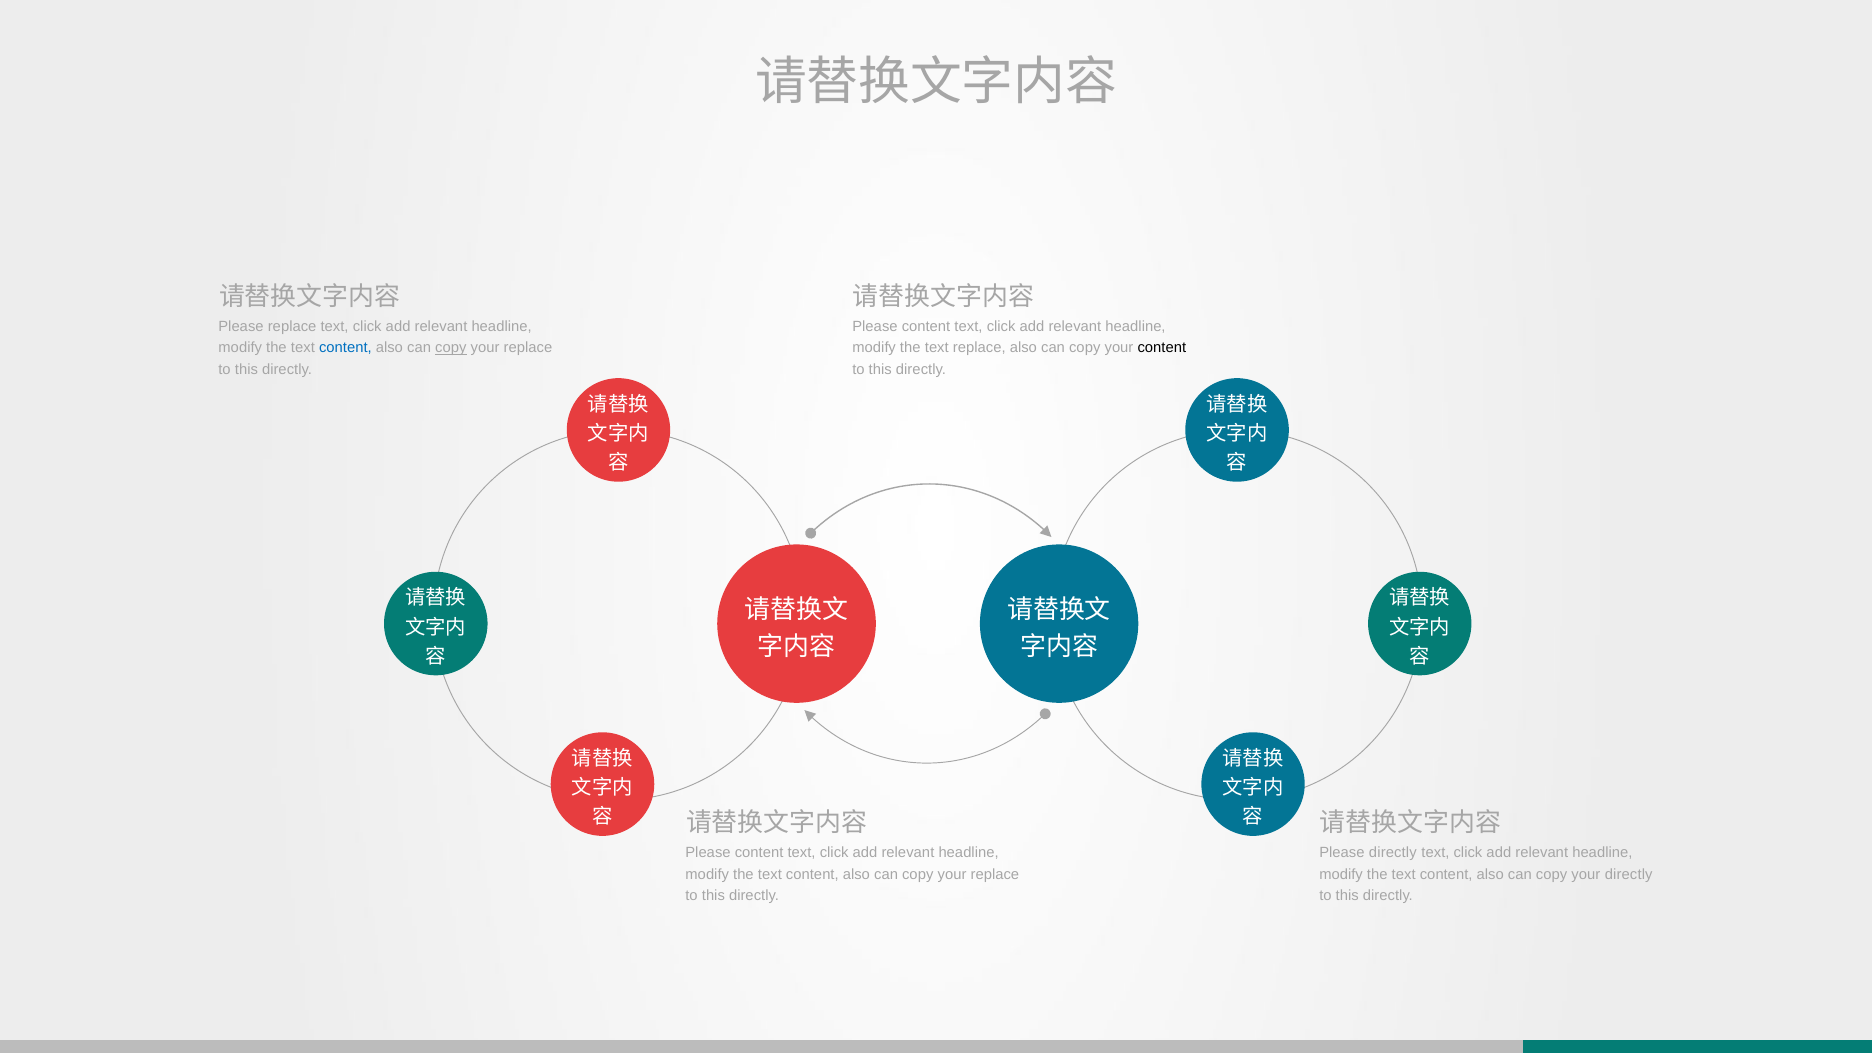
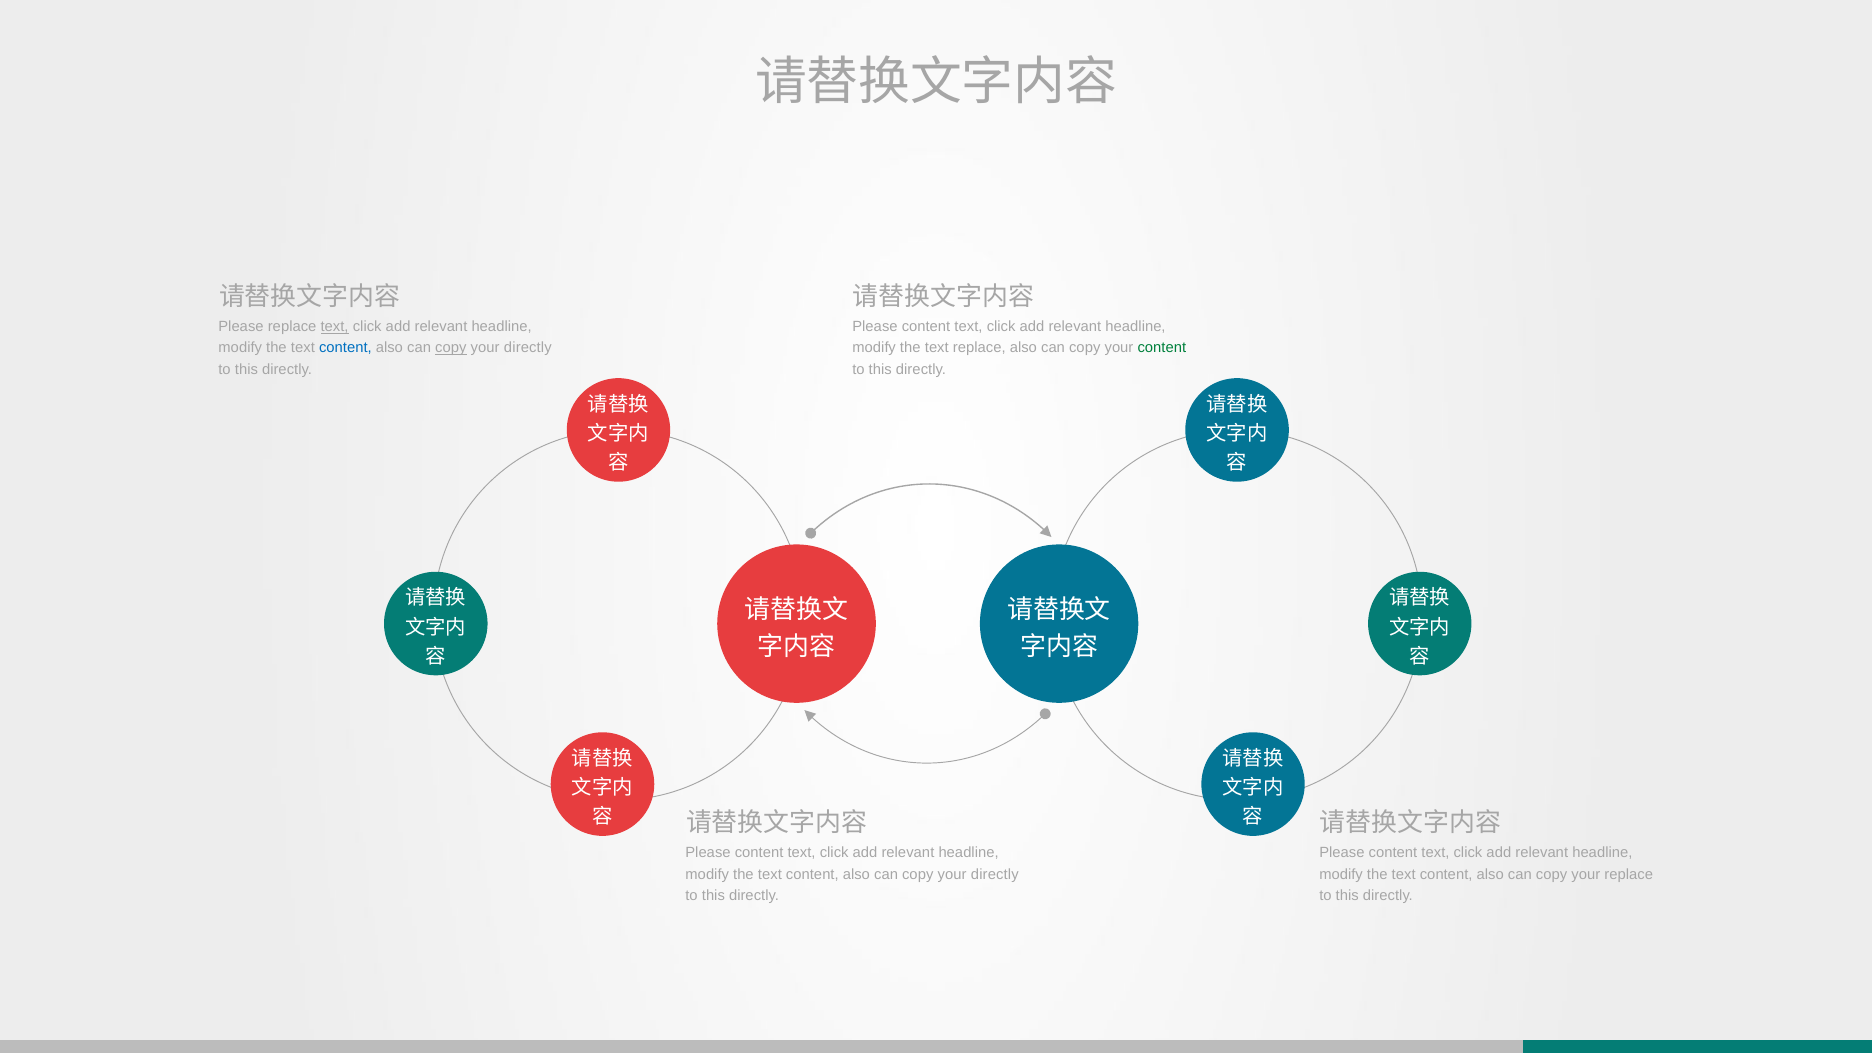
text at (335, 327) underline: none -> present
replace at (528, 348): replace -> directly
content at (1162, 348) colour: black -> green
directly at (1393, 853): directly -> content
replace at (995, 874): replace -> directly
your directly: directly -> replace
